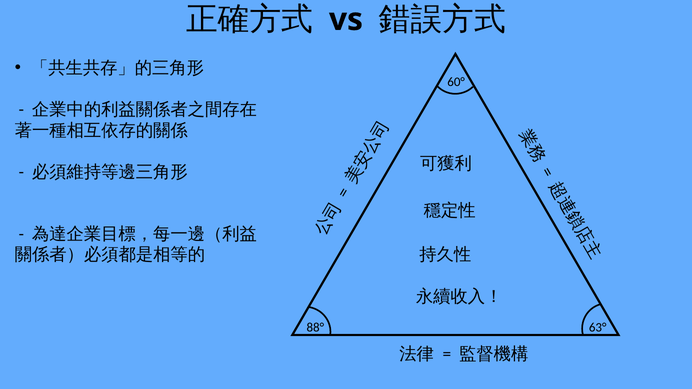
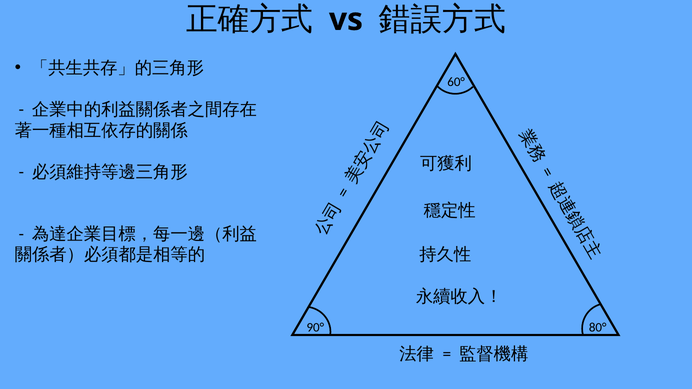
88°: 88° -> 90°
63°: 63° -> 80°
